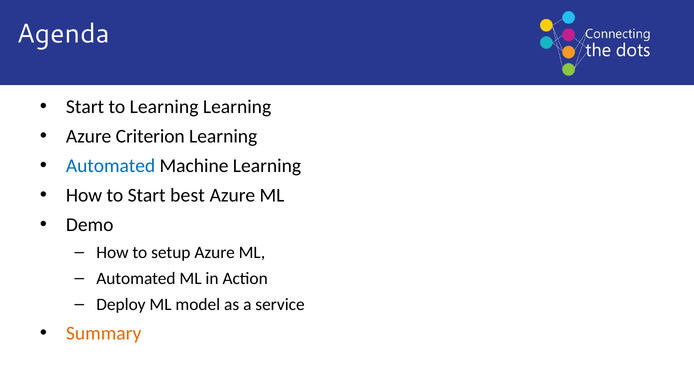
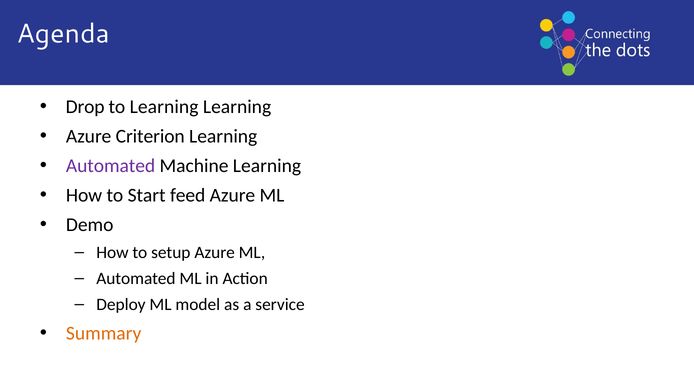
Start at (85, 107): Start -> Drop
Automated at (111, 166) colour: blue -> purple
best: best -> feed
